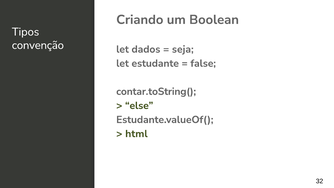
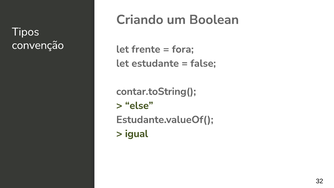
dados: dados -> frente
seja: seja -> fora
html: html -> igual
